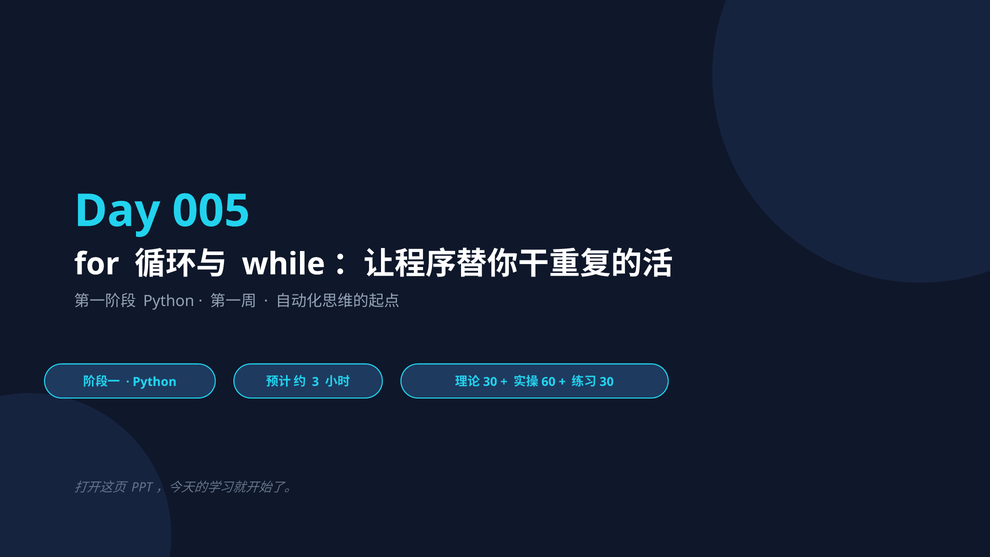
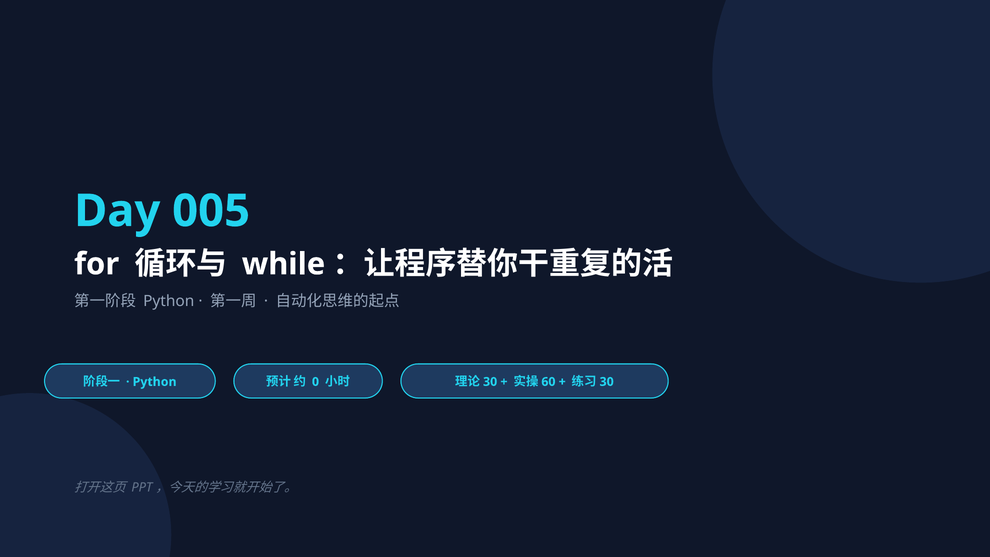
3: 3 -> 0
